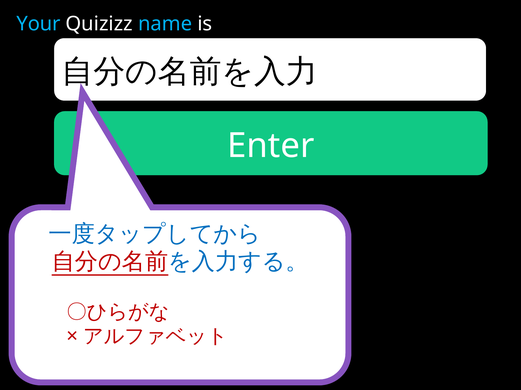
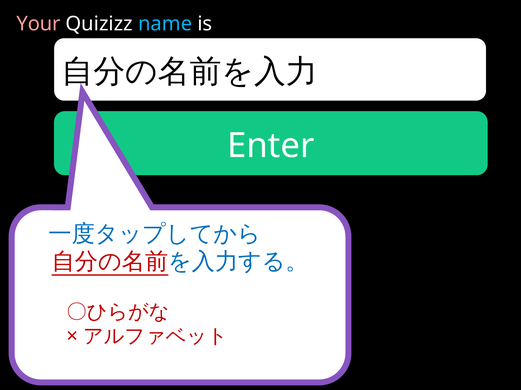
Your colour: light blue -> pink
